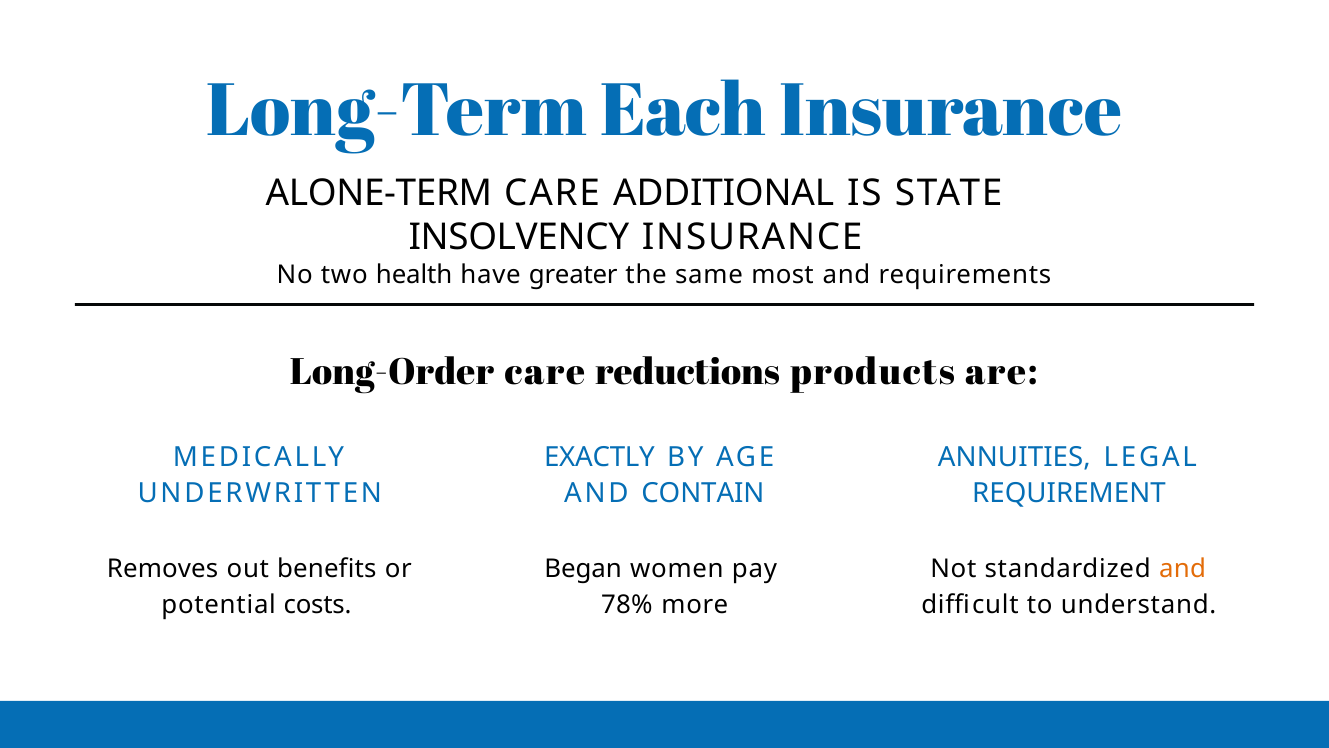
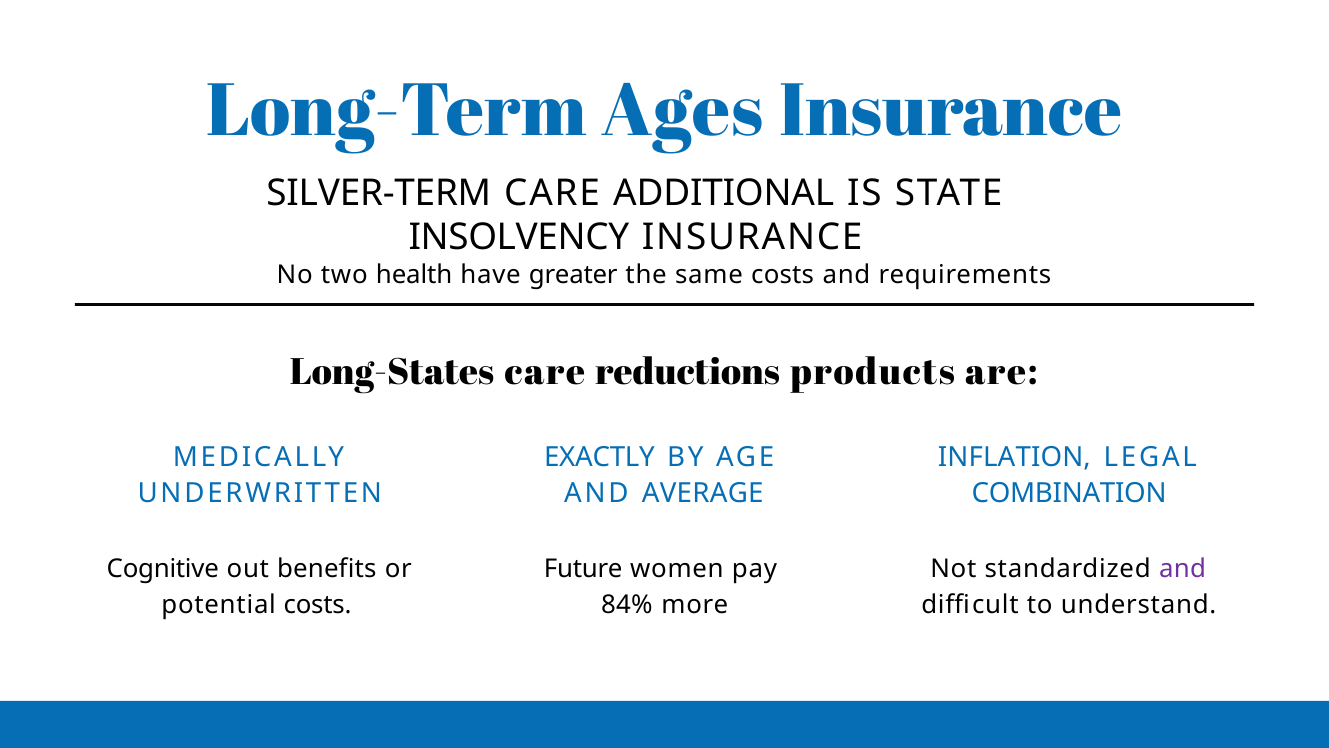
Each: Each -> Ages
ALONE-TERM: ALONE-TERM -> SILVER-TERM
same most: most -> costs
Long-Order: Long-Order -> Long-States
ANNUITIES: ANNUITIES -> INFLATION
CONTAIN: CONTAIN -> AVERAGE
REQUIREMENT: REQUIREMENT -> COMBINATION
Removes: Removes -> Cognitive
Began: Began -> Future
and at (1183, 569) colour: orange -> purple
78%: 78% -> 84%
